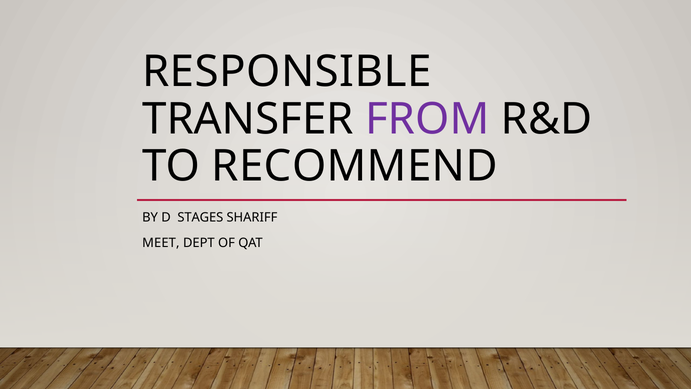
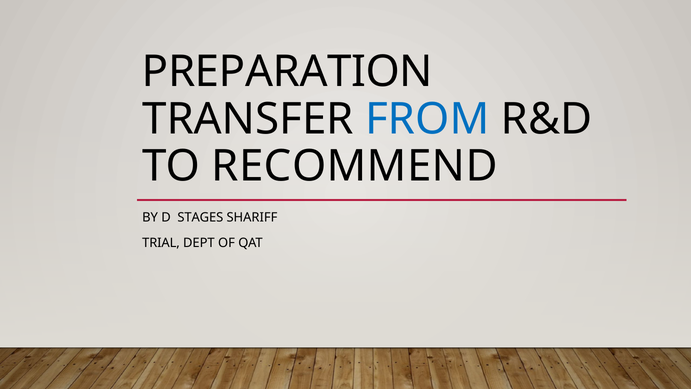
RESPONSIBLE: RESPONSIBLE -> PREPARATION
FROM colour: purple -> blue
MEET: MEET -> TRIAL
